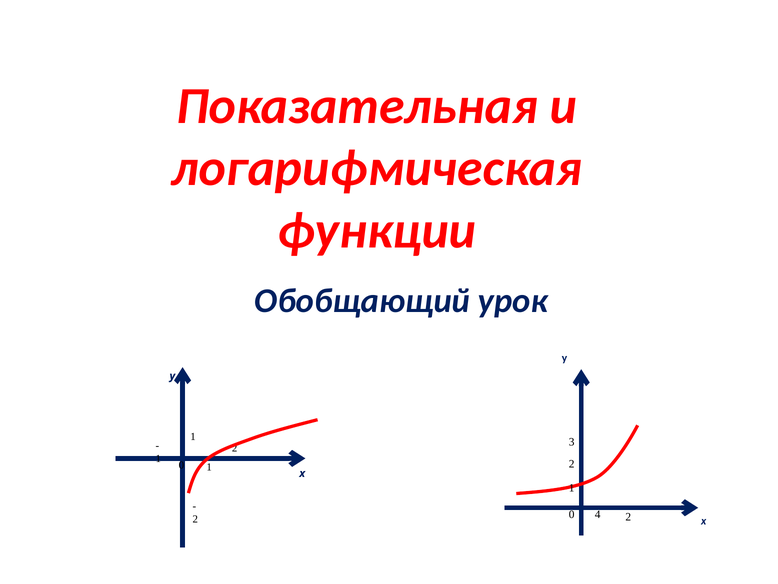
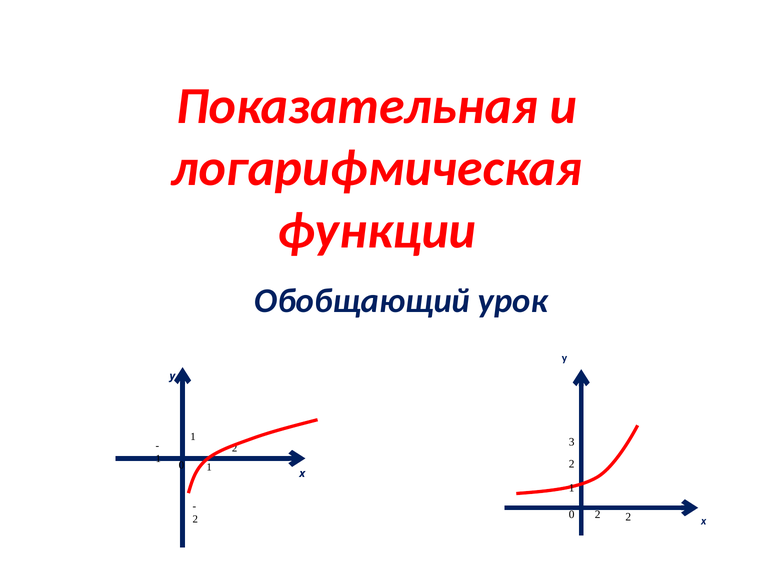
0 4: 4 -> 2
